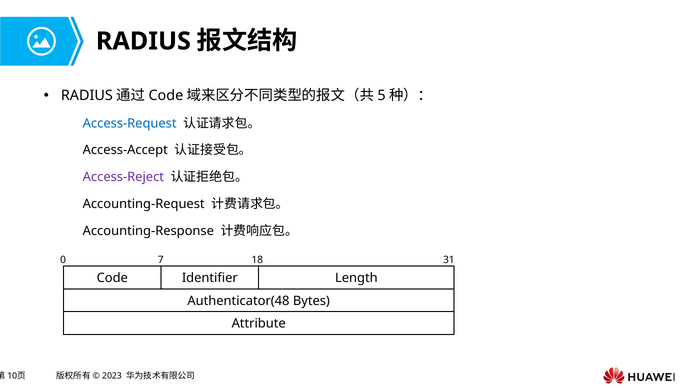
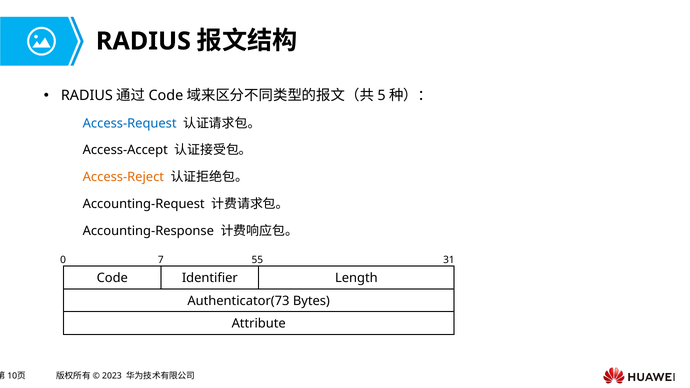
Access-Reject colour: purple -> orange
18: 18 -> 55
Authenticator(48: Authenticator(48 -> Authenticator(73
